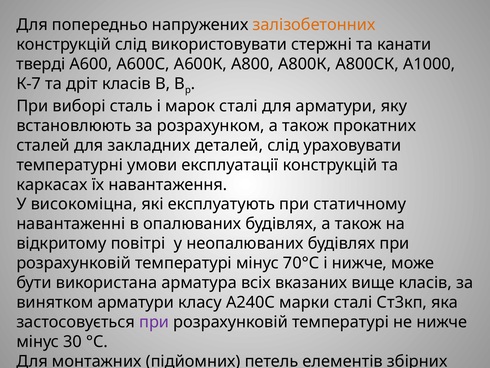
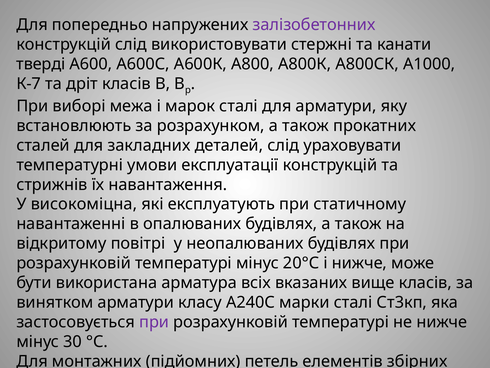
залізобетонних colour: orange -> purple
виборі сталь: сталь -> межа
каркасах: каркасах -> стрижнів
70°С: 70°С -> 20°С
